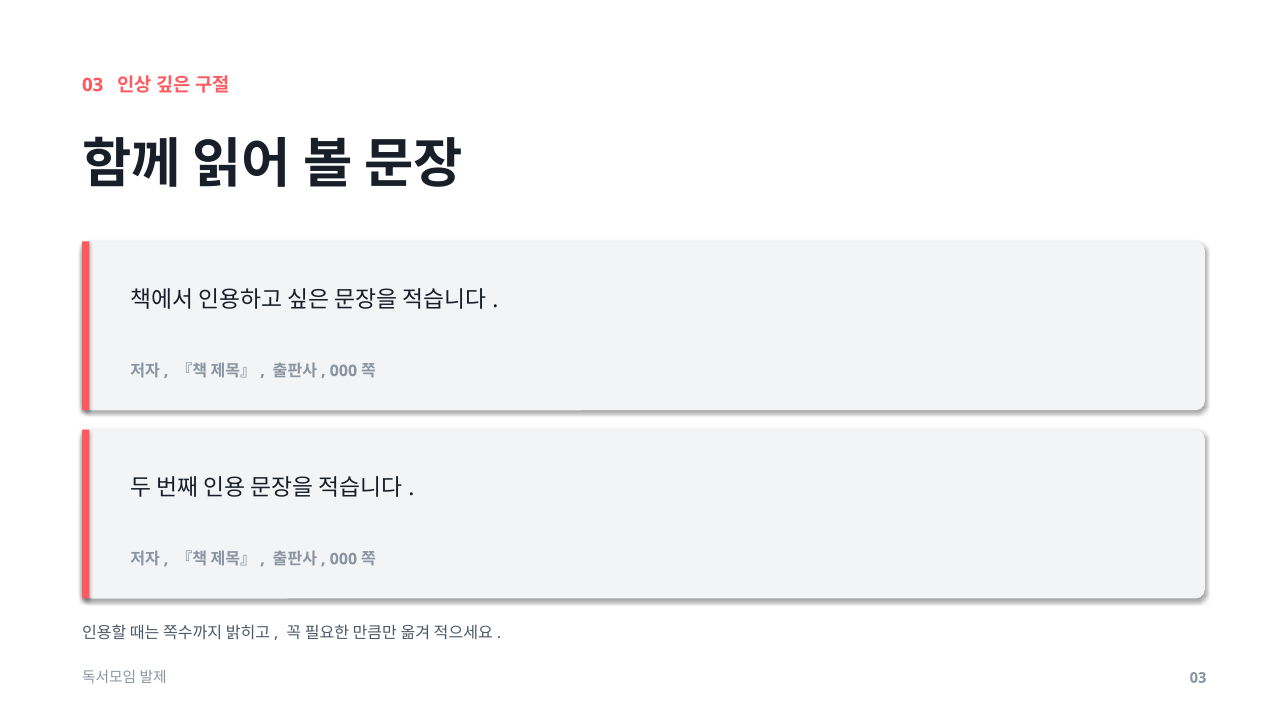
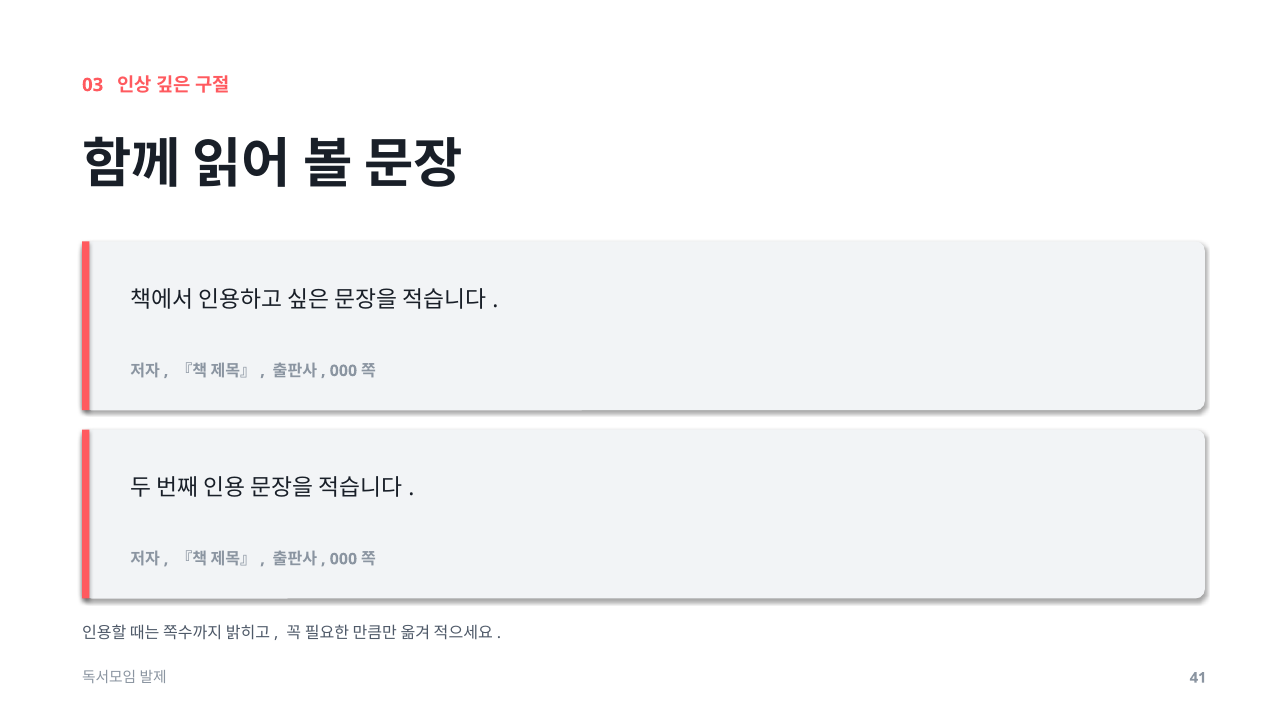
03 at (1198, 678): 03 -> 41
